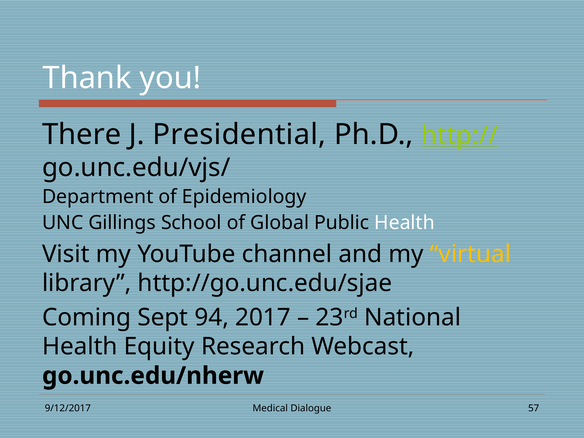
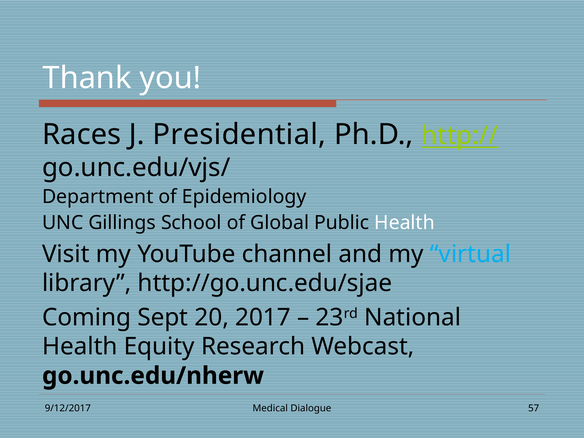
There: There -> Races
virtual colour: yellow -> light blue
94: 94 -> 20
